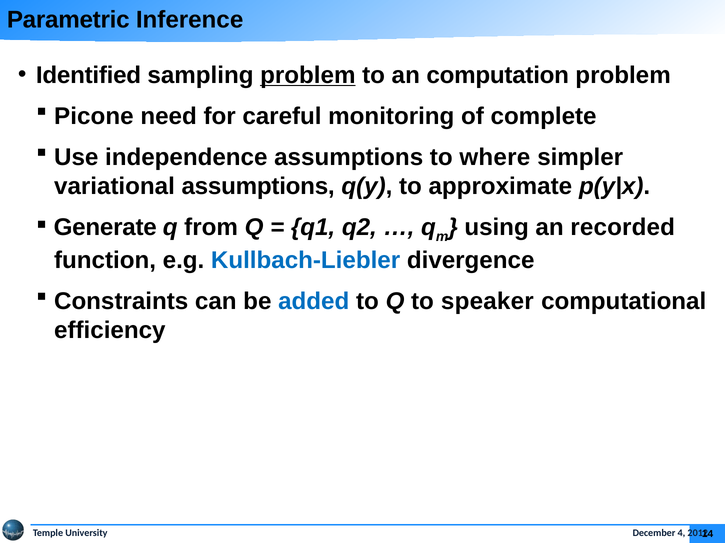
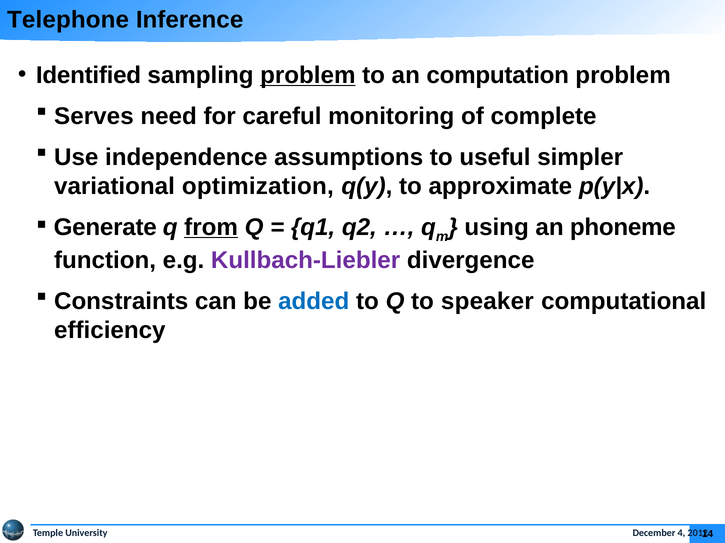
Parametric: Parametric -> Telephone
Picone: Picone -> Serves
where: where -> useful
variational assumptions: assumptions -> optimization
from underline: none -> present
recorded: recorded -> phoneme
Kullbach-Liebler colour: blue -> purple
